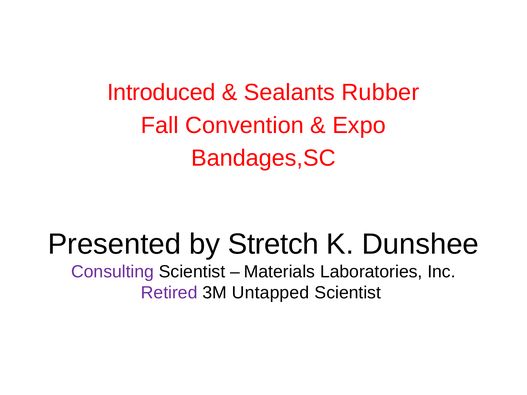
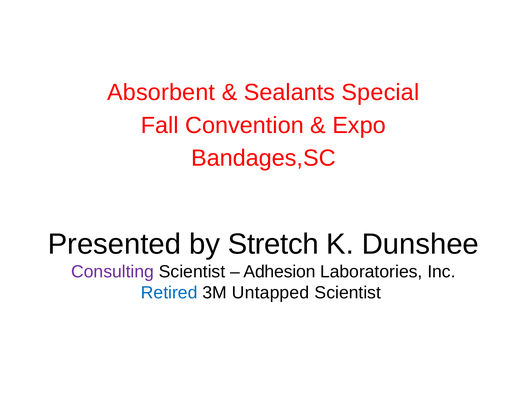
Introduced: Introduced -> Absorbent
Rubber: Rubber -> Special
Materials: Materials -> Adhesion
Retired colour: purple -> blue
